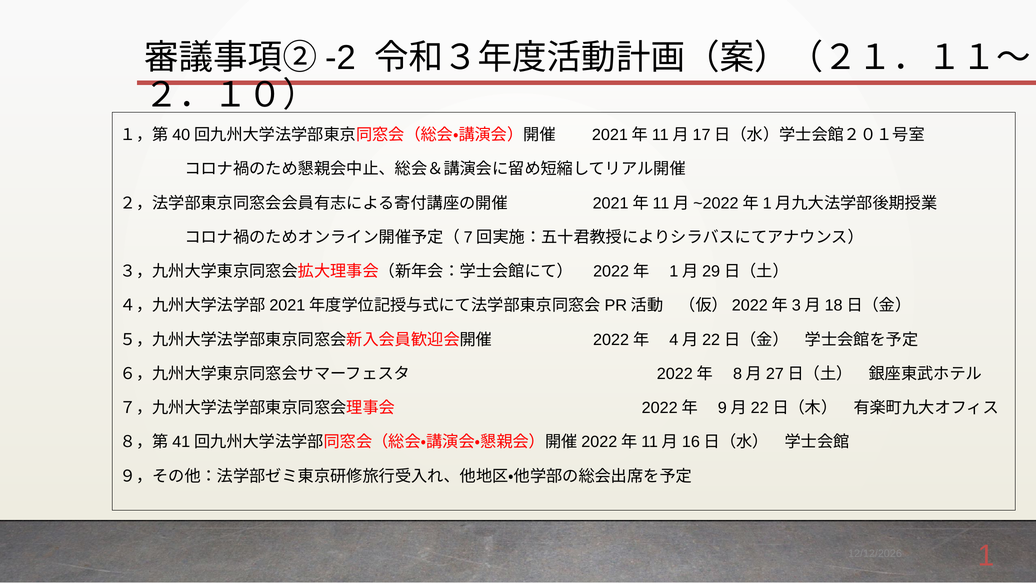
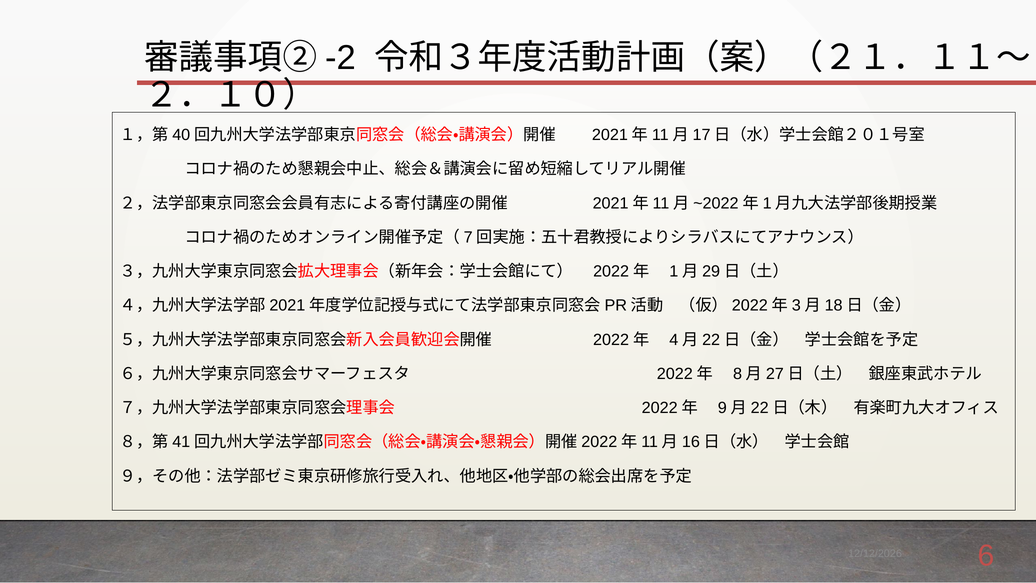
1: 1 -> 6
